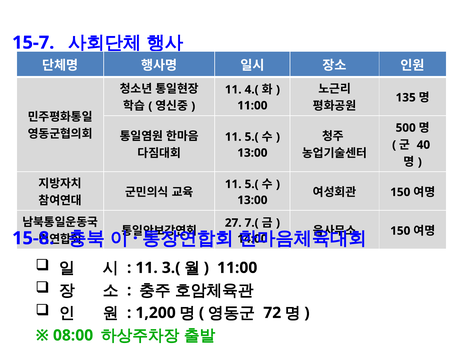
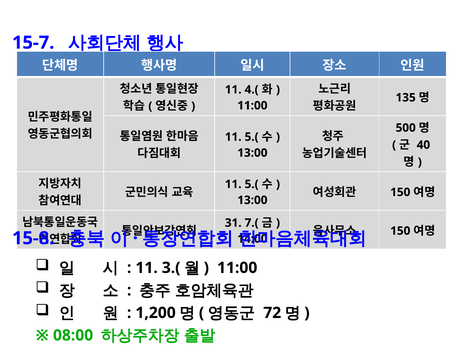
27: 27 -> 31
